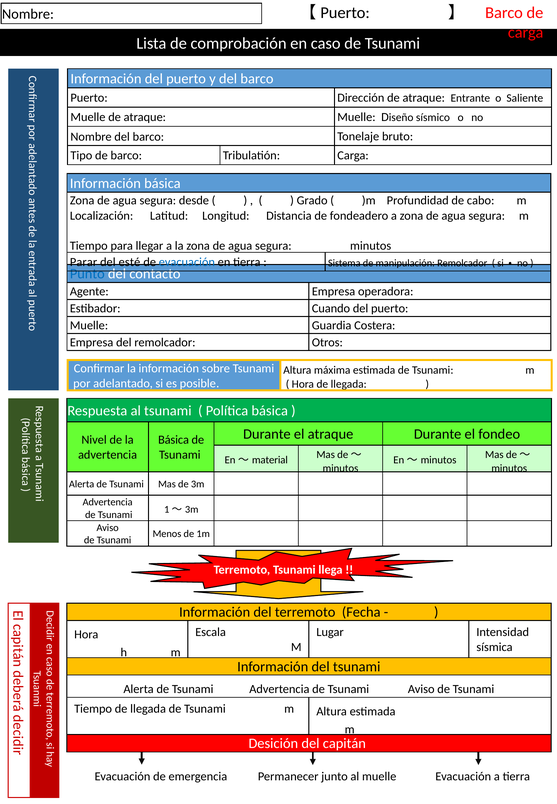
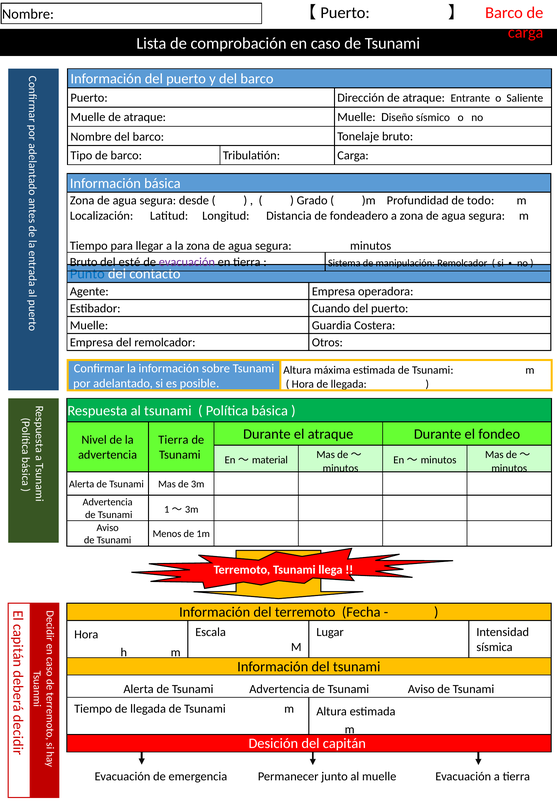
cabo: cabo -> todo
Parar at (84, 262): Parar -> Bruto
evacuación at (187, 262) colour: blue -> purple
Básica at (174, 440): Básica -> Tierra
